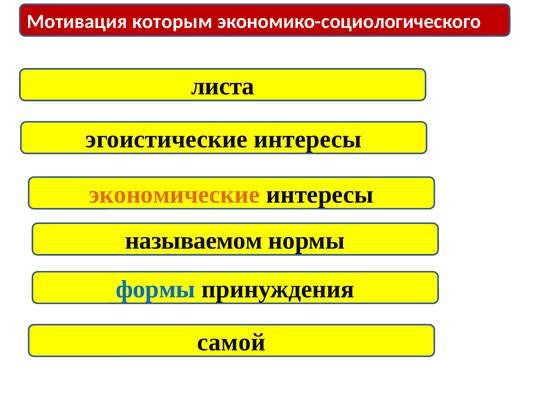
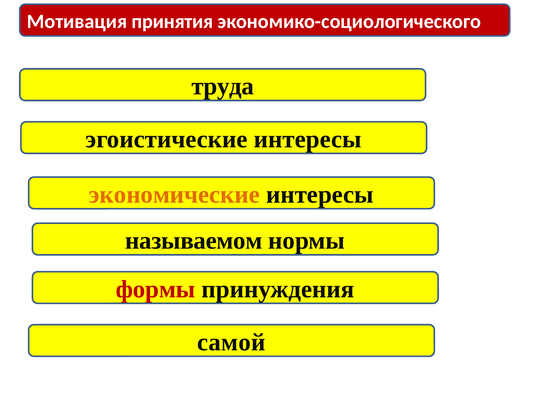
которым: которым -> принятия
листа: листа -> труда
формы colour: blue -> red
